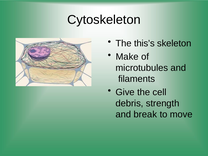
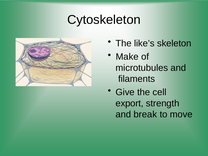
this’s: this’s -> like’s
debris: debris -> export
